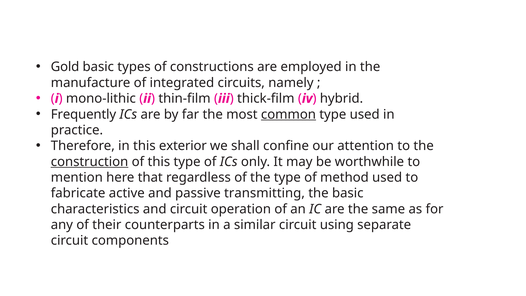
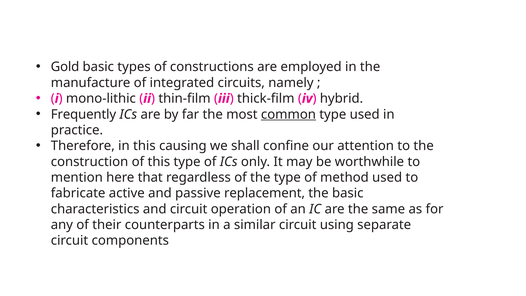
exterior: exterior -> causing
construction underline: present -> none
transmitting: transmitting -> replacement
